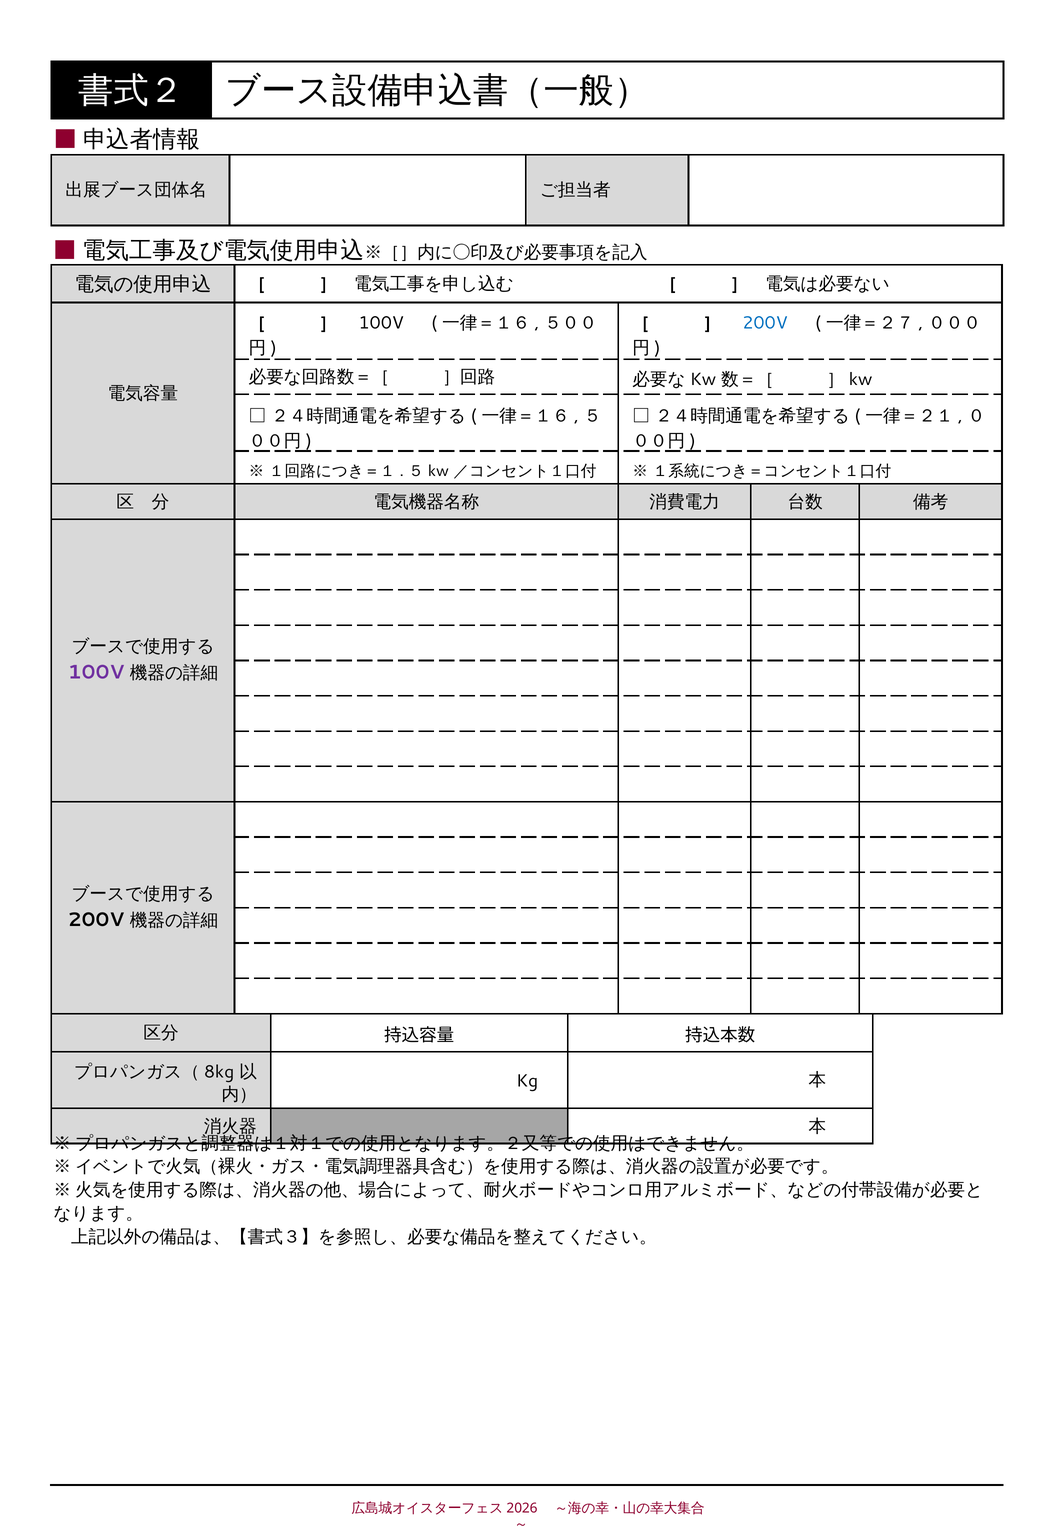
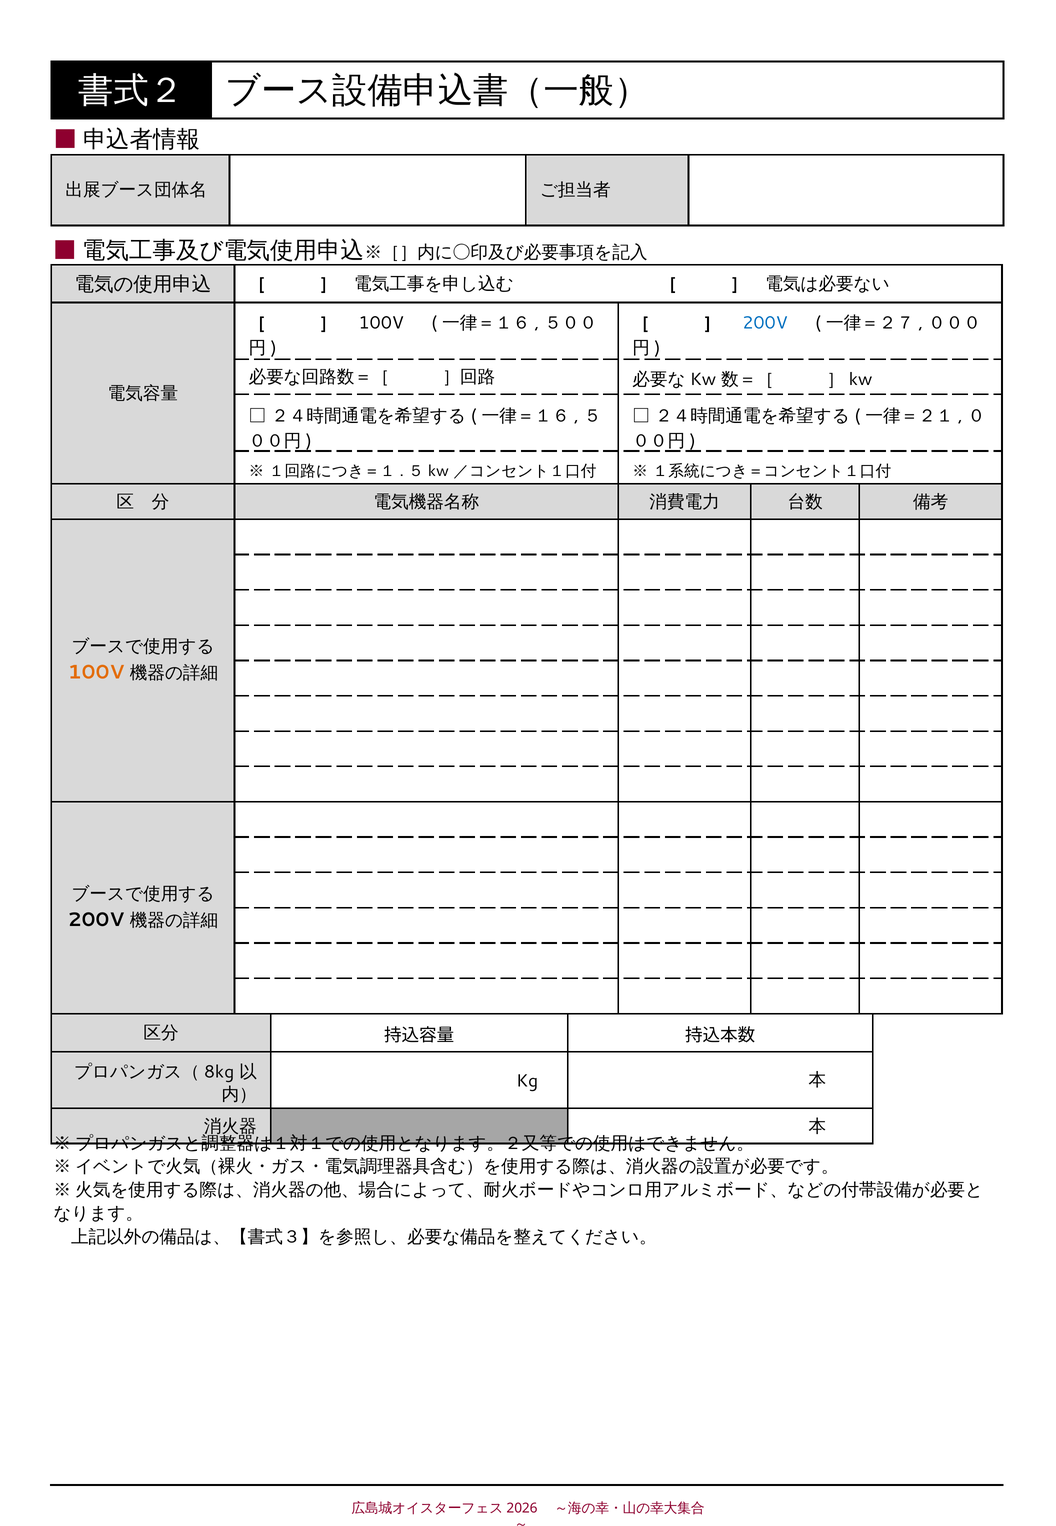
100V at (96, 672) colour: purple -> orange
